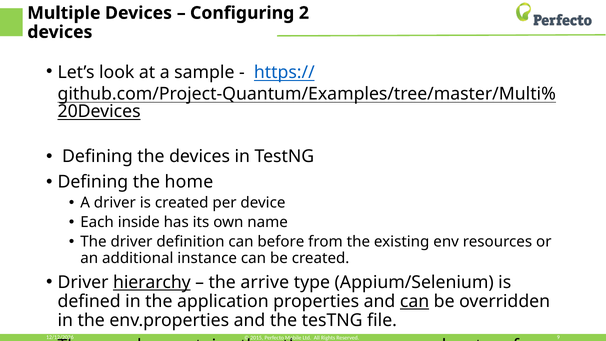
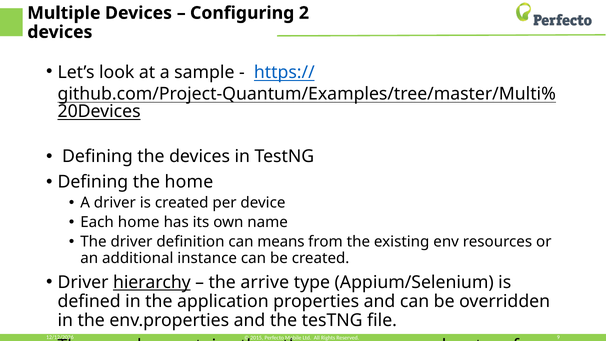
Each inside: inside -> home
before: before -> means
can at (415, 301) underline: present -> none
